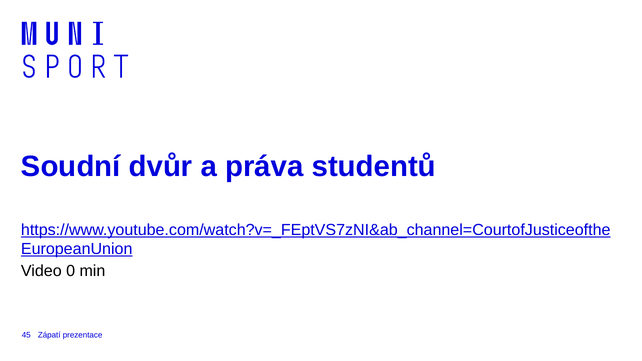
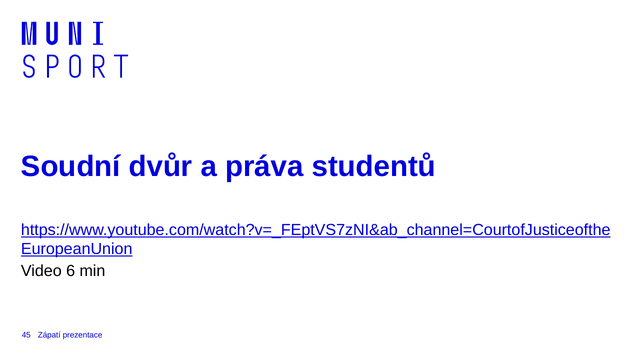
0: 0 -> 6
